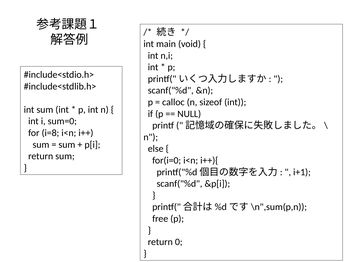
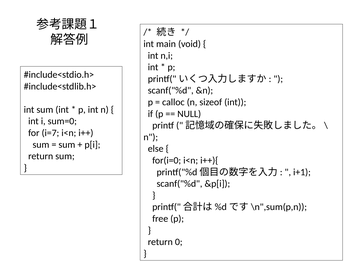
i=8: i=8 -> i=7
